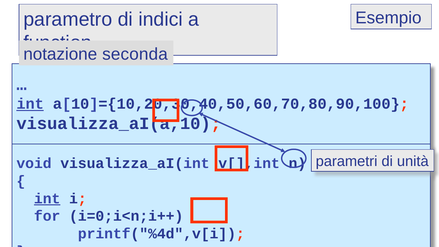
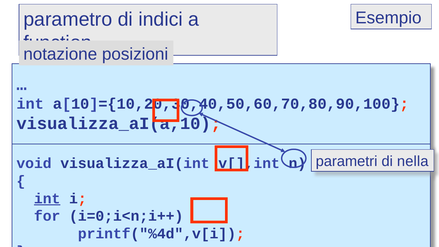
seconda: seconda -> posizioni
int at (30, 104) underline: present -> none
unità: unità -> nella
